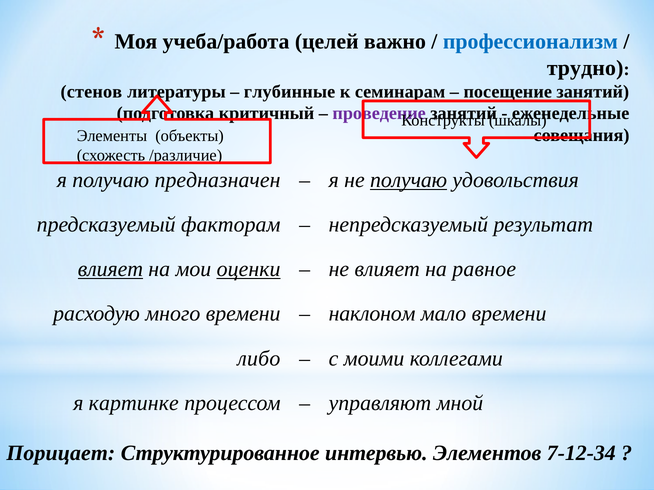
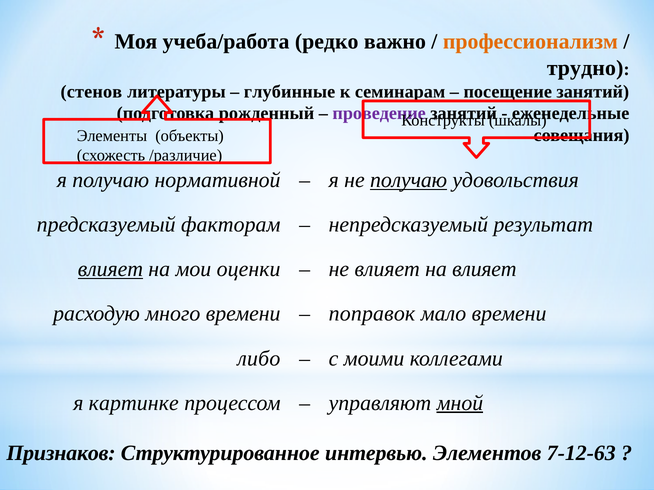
целей: целей -> редко
профессионализм colour: blue -> orange
критичный: критичный -> рожденный
предназначен: предназначен -> нормативной
оценки underline: present -> none
на равное: равное -> влияет
наклоном: наклоном -> поправок
мной underline: none -> present
Порицает: Порицает -> Признаков
7-12-34: 7-12-34 -> 7-12-63
